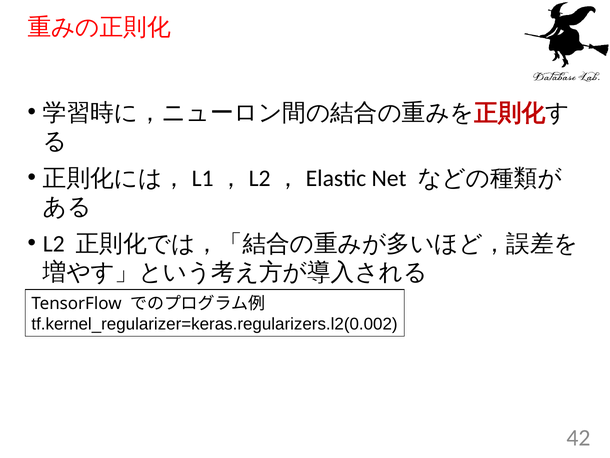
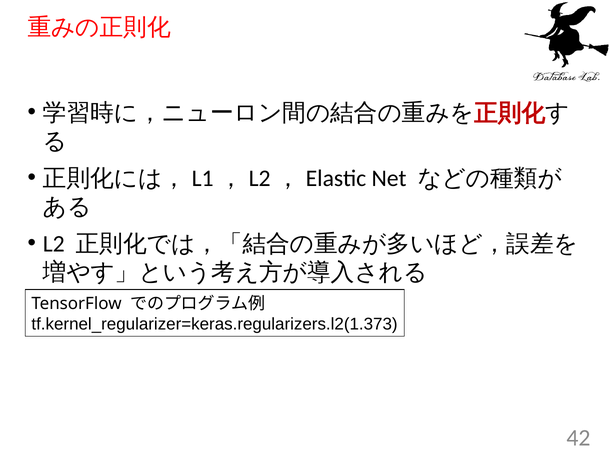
tf.kernel_regularizer=keras.regularizers.l2(0.002: tf.kernel_regularizer=keras.regularizers.l2(0.002 -> tf.kernel_regularizer=keras.regularizers.l2(1.373
